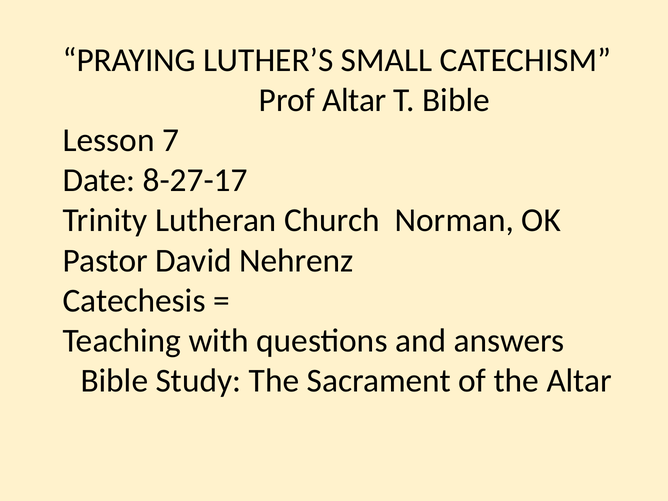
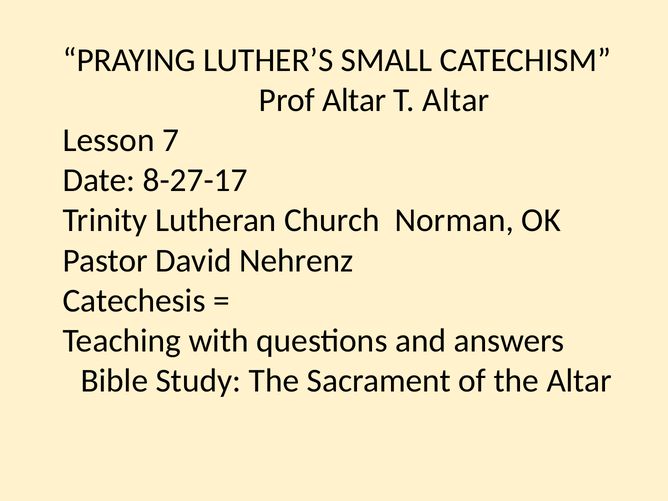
T Bible: Bible -> Altar
